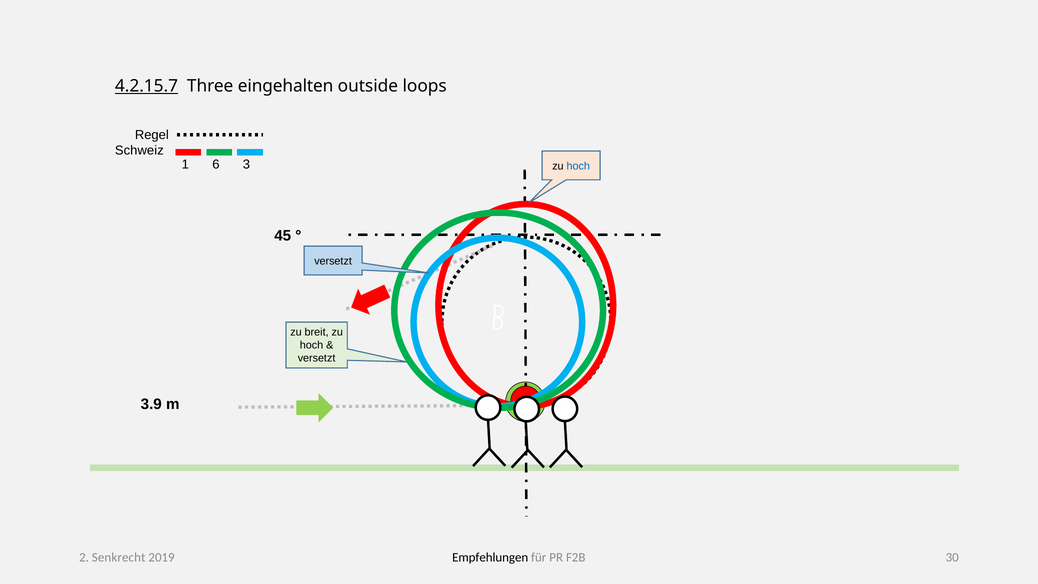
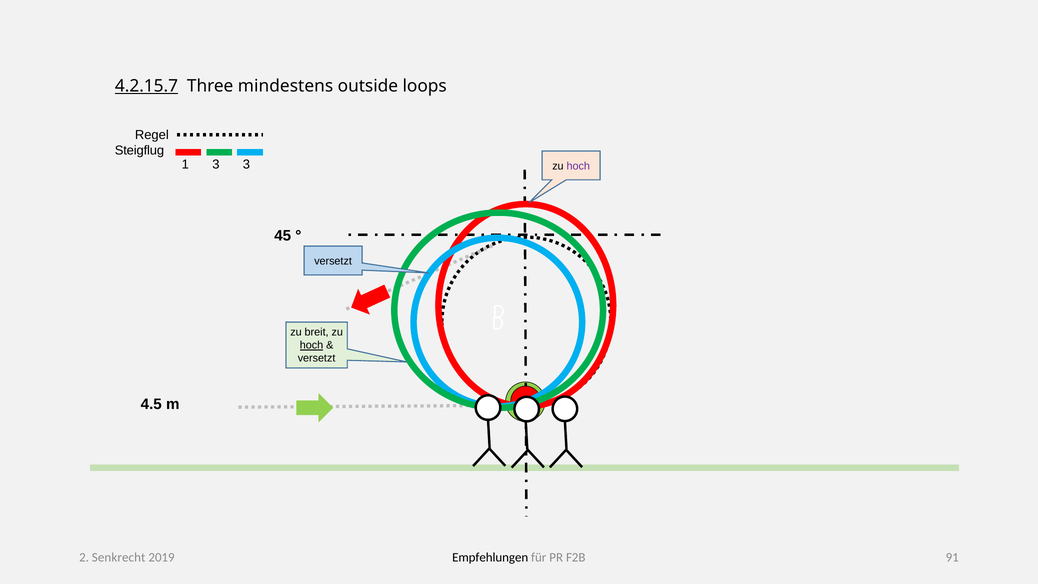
eingehalten: eingehalten -> mindestens
Schweiz: Schweiz -> Steigflug
1 6: 6 -> 3
hoch at (578, 166) colour: blue -> purple
hoch at (312, 345) underline: none -> present
3.9: 3.9 -> 4.5
30: 30 -> 91
